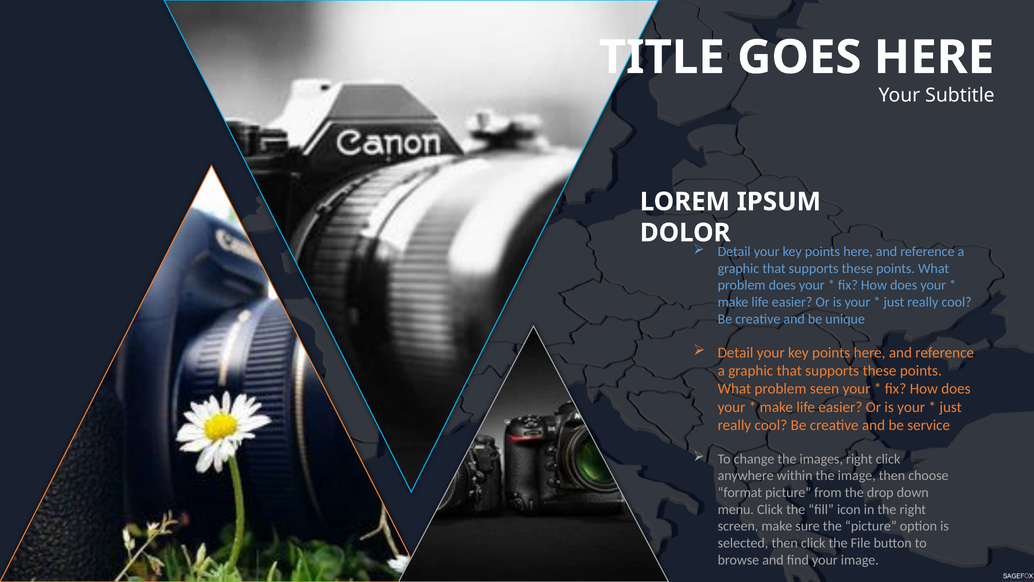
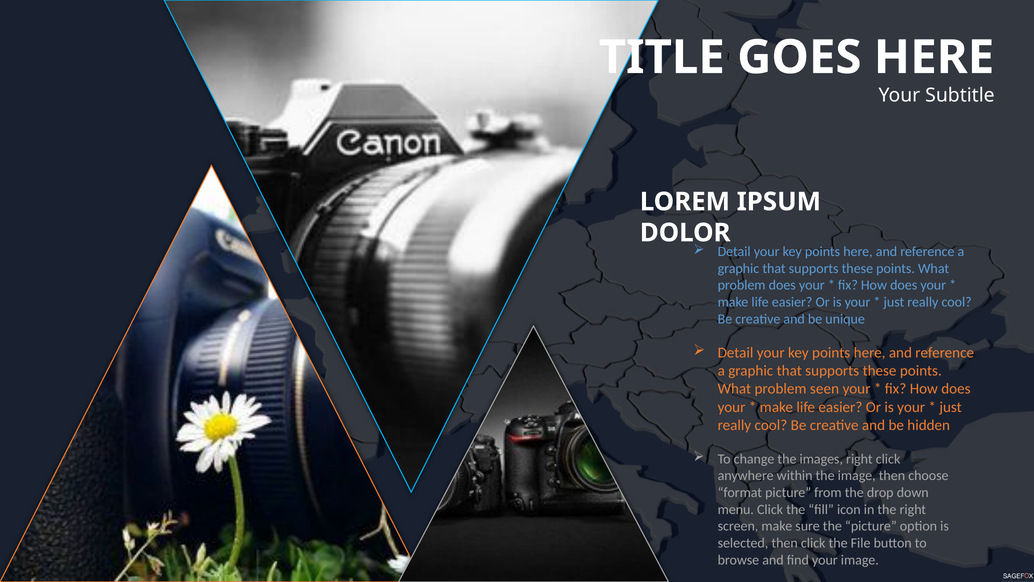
service: service -> hidden
